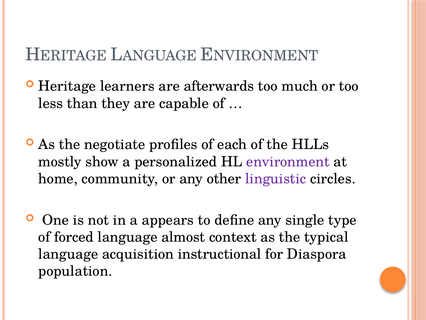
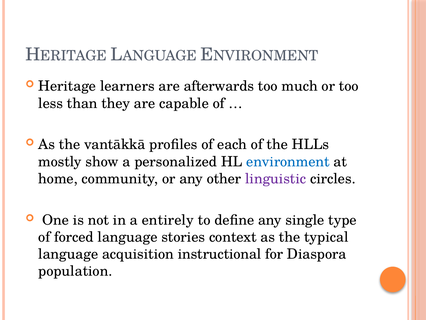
negotiate: negotiate -> vantākkā
environment colour: purple -> blue
appears: appears -> entirely
almost: almost -> stories
